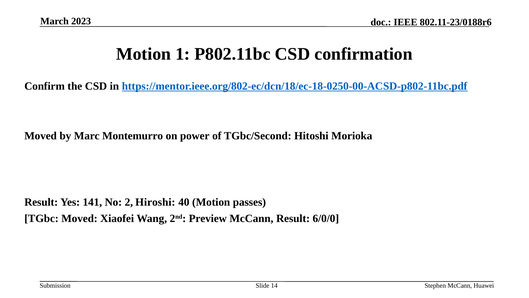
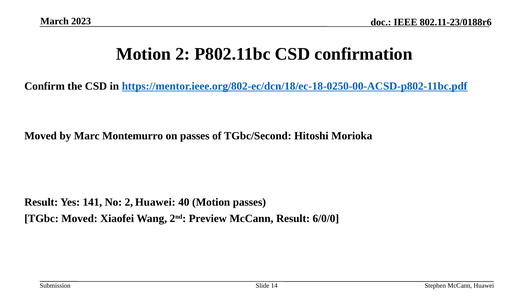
Motion 1: 1 -> 2
on power: power -> passes
2 Hiroshi: Hiroshi -> Huawei
